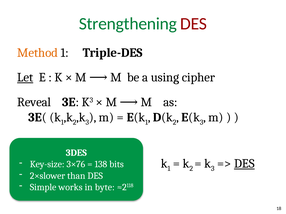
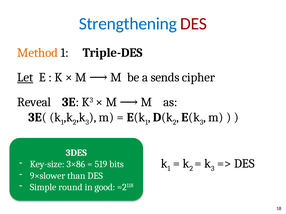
Strengthening colour: green -> blue
using: using -> sends
DES at (244, 164) underline: present -> none
3×76: 3×76 -> 3×86
138: 138 -> 519
2×slower: 2×slower -> 9×slower
works: works -> round
byte: byte -> good
